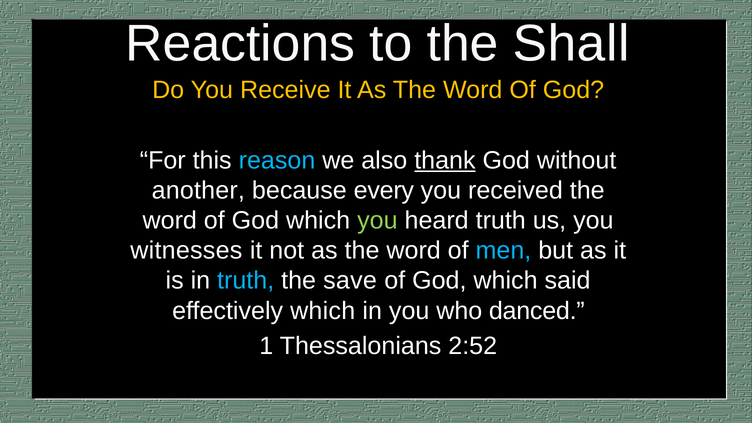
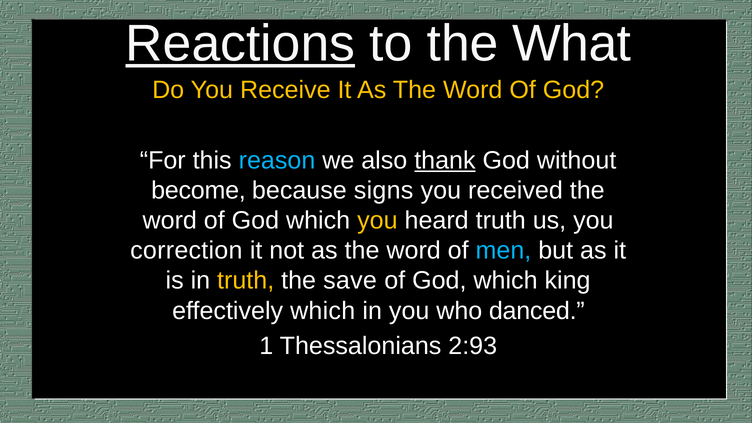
Reactions underline: none -> present
Shall: Shall -> What
another: another -> become
every: every -> signs
you at (377, 221) colour: light green -> yellow
witnesses: witnesses -> correction
truth at (246, 281) colour: light blue -> yellow
said: said -> king
2:52: 2:52 -> 2:93
